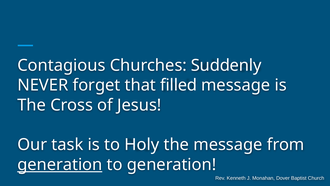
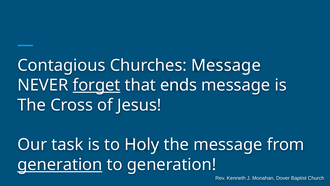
Churches Suddenly: Suddenly -> Message
forget underline: none -> present
filled: filled -> ends
